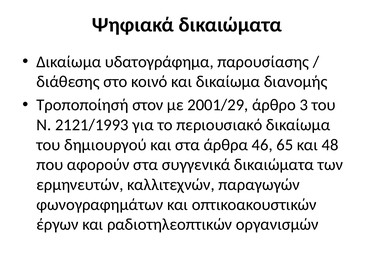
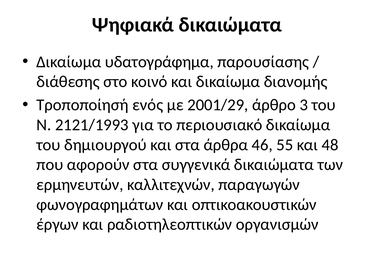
στον: στον -> ενός
65: 65 -> 55
